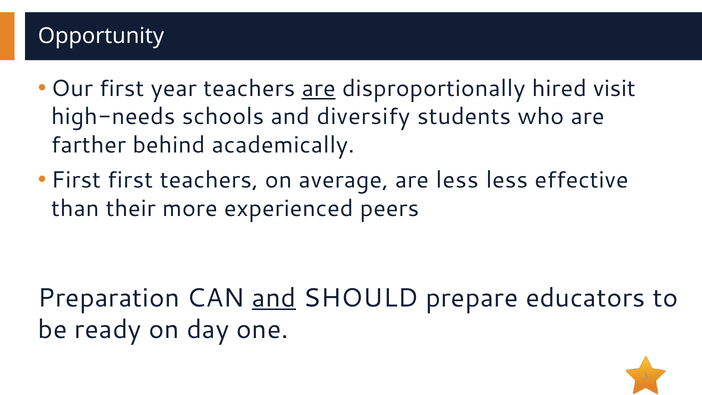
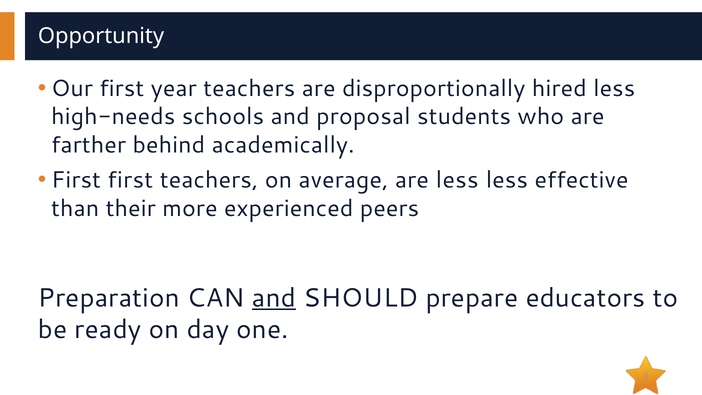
are at (319, 89) underline: present -> none
hired visit: visit -> less
diversify: diversify -> proposal
